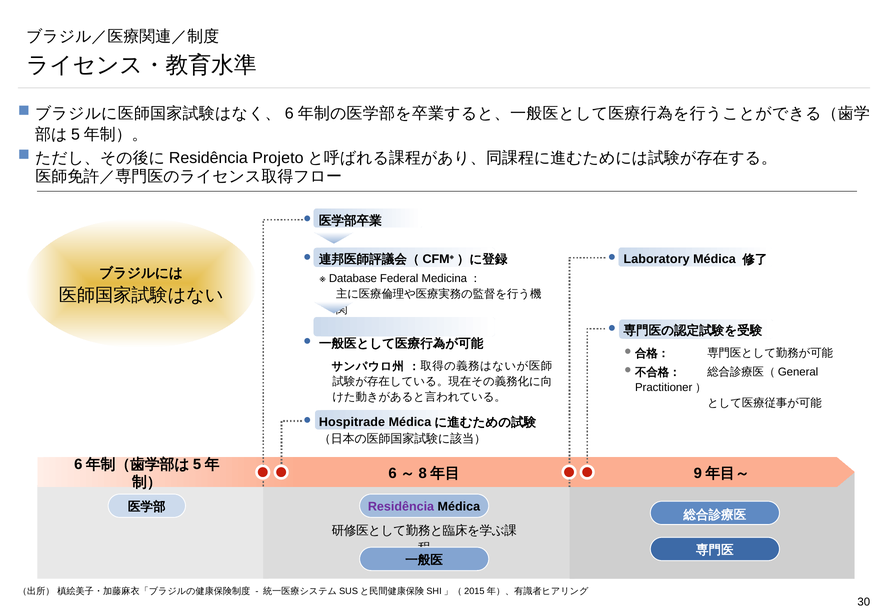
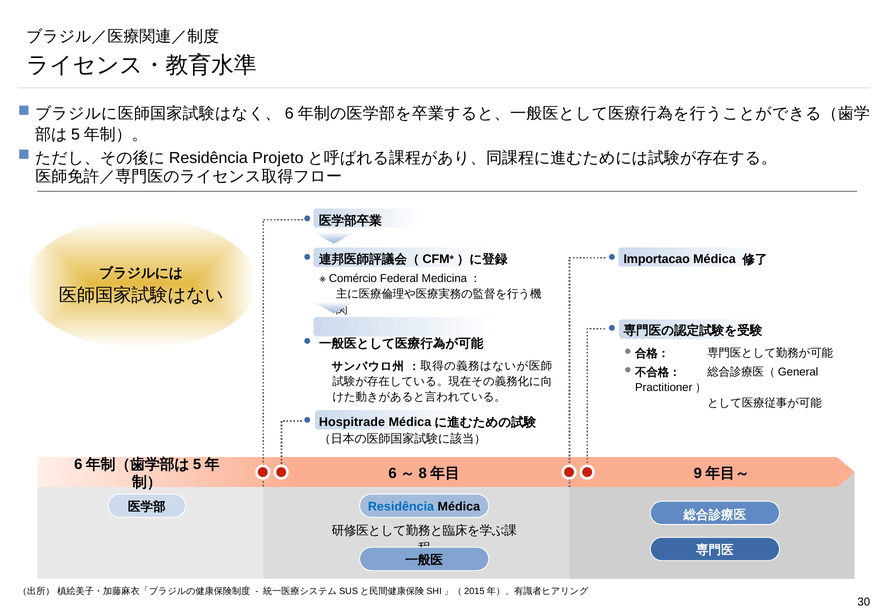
Laboratory: Laboratory -> Importacao
Database: Database -> Comércio
Residência colour: purple -> blue
